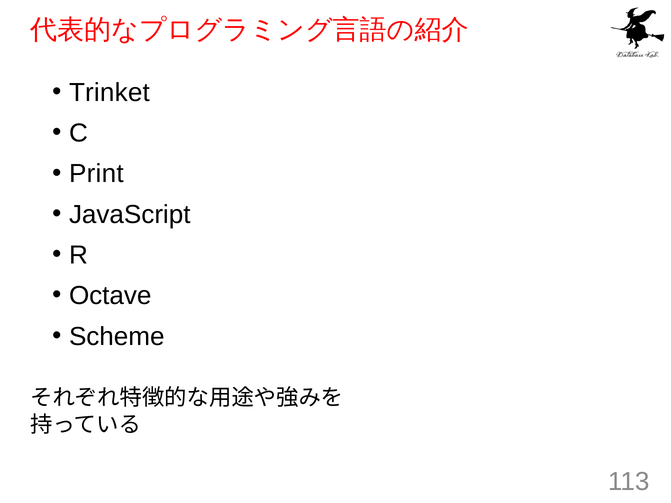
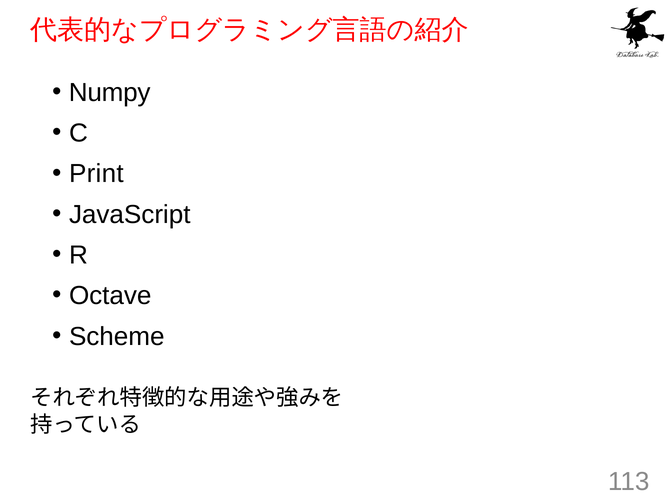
Trinket: Trinket -> Numpy
